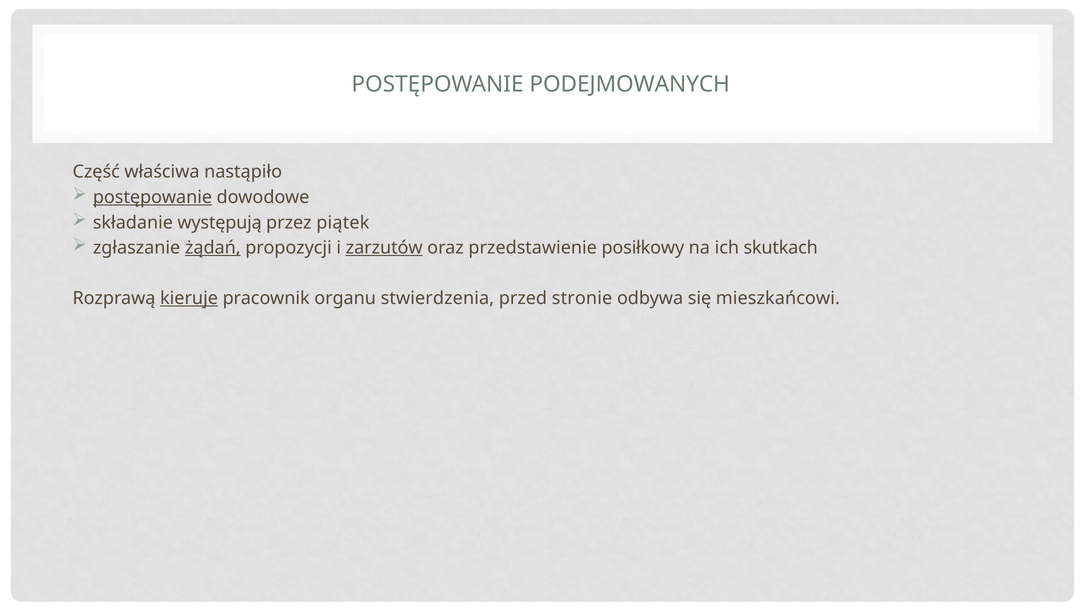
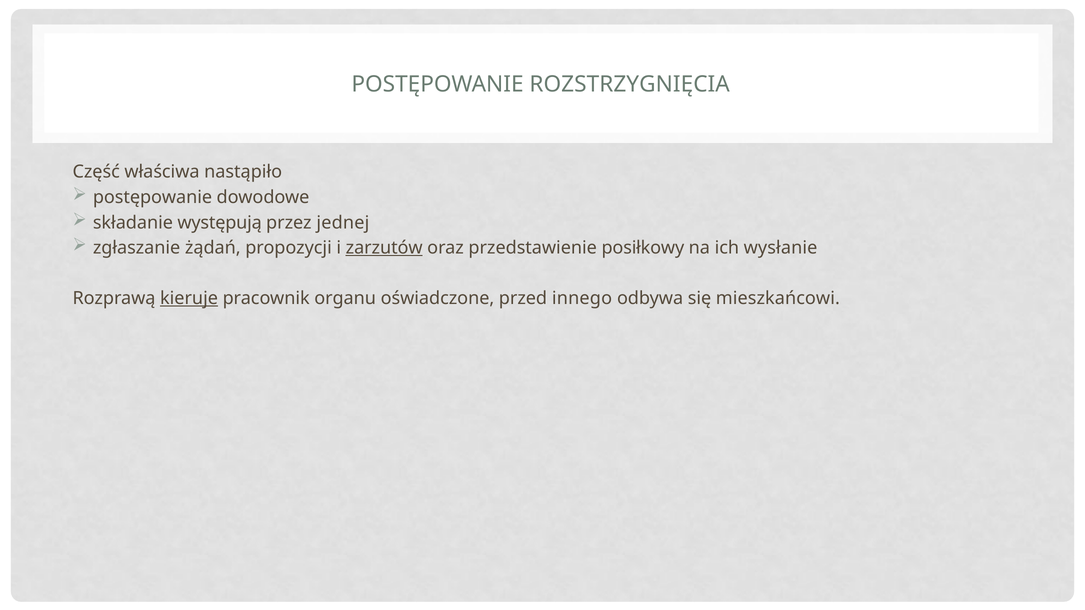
PODEJMOWANYCH: PODEJMOWANYCH -> ROZSTRZYGNIĘCIA
postępowanie at (153, 197) underline: present -> none
piątek: piątek -> jednej
żądań underline: present -> none
skutkach: skutkach -> wysłanie
stwierdzenia: stwierdzenia -> oświadczone
stronie: stronie -> innego
